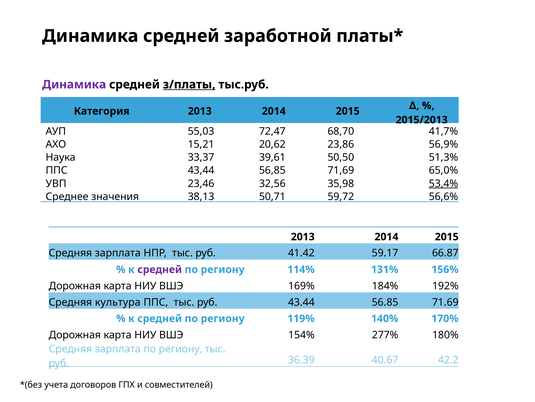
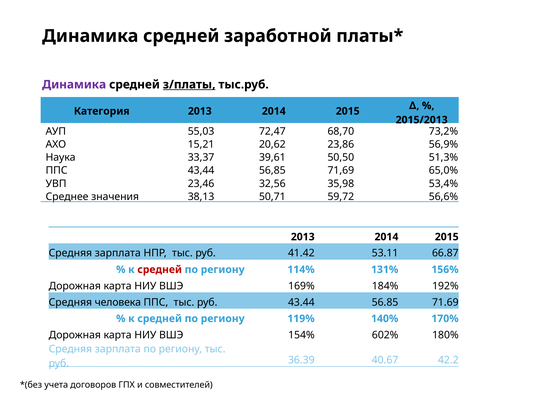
41,7%: 41,7% -> 73,2%
53,4% underline: present -> none
59.17: 59.17 -> 53.11
средней at (160, 269) colour: purple -> red
культура: культура -> человека
277%: 277% -> 602%
